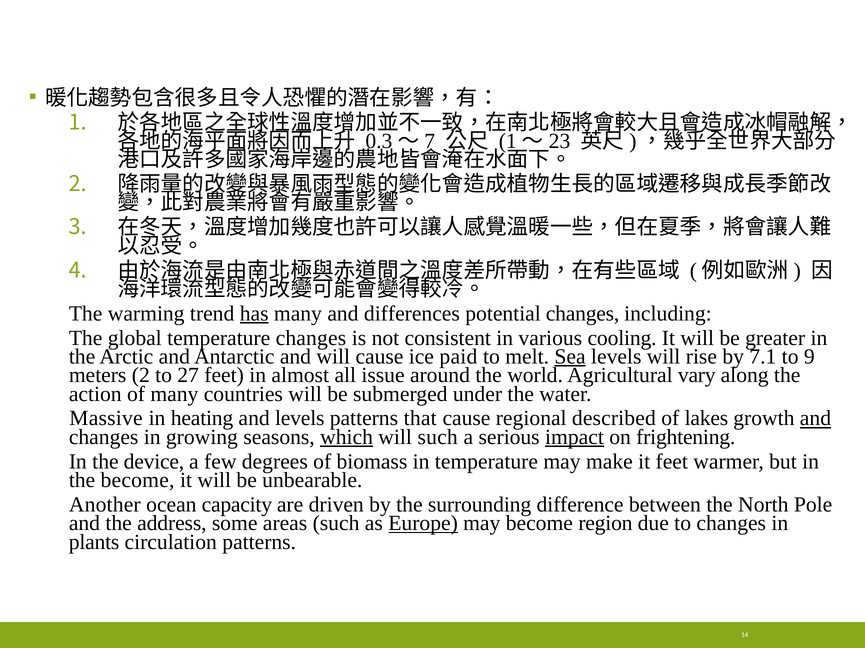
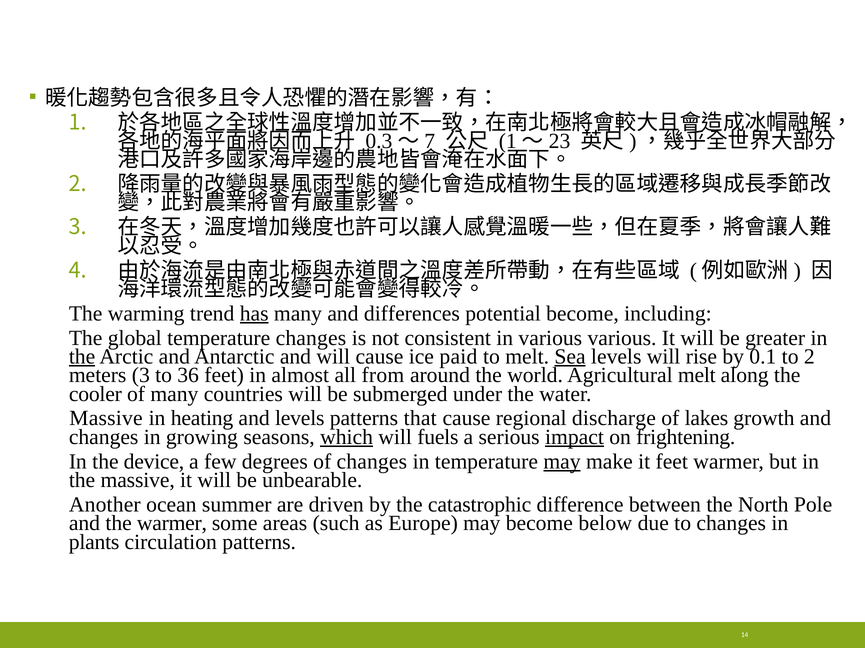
potential changes: changes -> become
various cooling: cooling -> various
the at (82, 357) underline: none -> present
7.1: 7.1 -> 0.1
to 9: 9 -> 2
meters 2: 2 -> 3
27: 27 -> 36
issue: issue -> from
Agricultural vary: vary -> melt
action: action -> cooler
described: described -> discharge
and at (815, 419) underline: present -> none
will such: such -> fuels
of biomass: biomass -> changes
may at (562, 462) underline: none -> present
the become: become -> massive
capacity: capacity -> summer
surrounding: surrounding -> catastrophic
the address: address -> warmer
Europe underline: present -> none
region: region -> below
